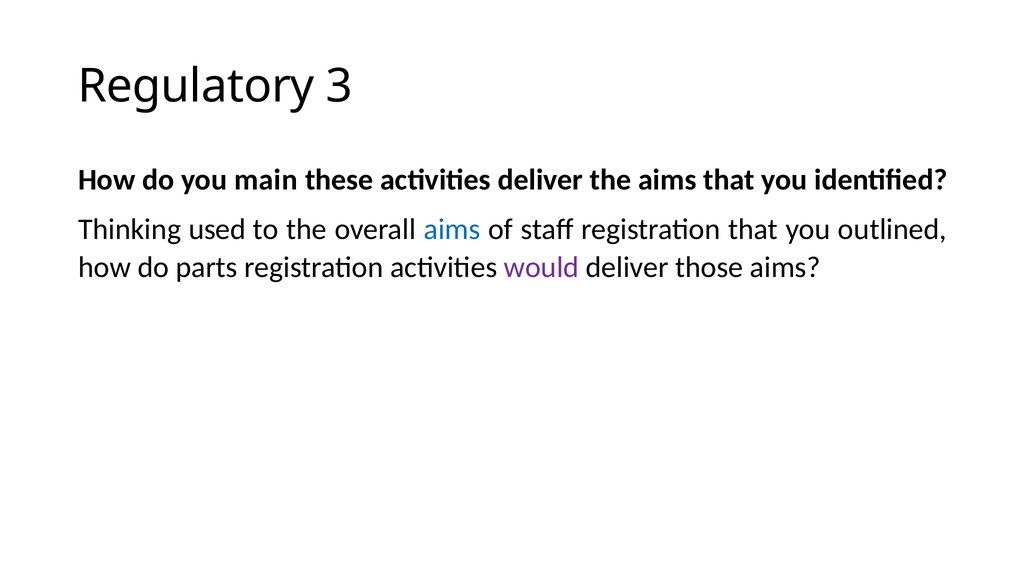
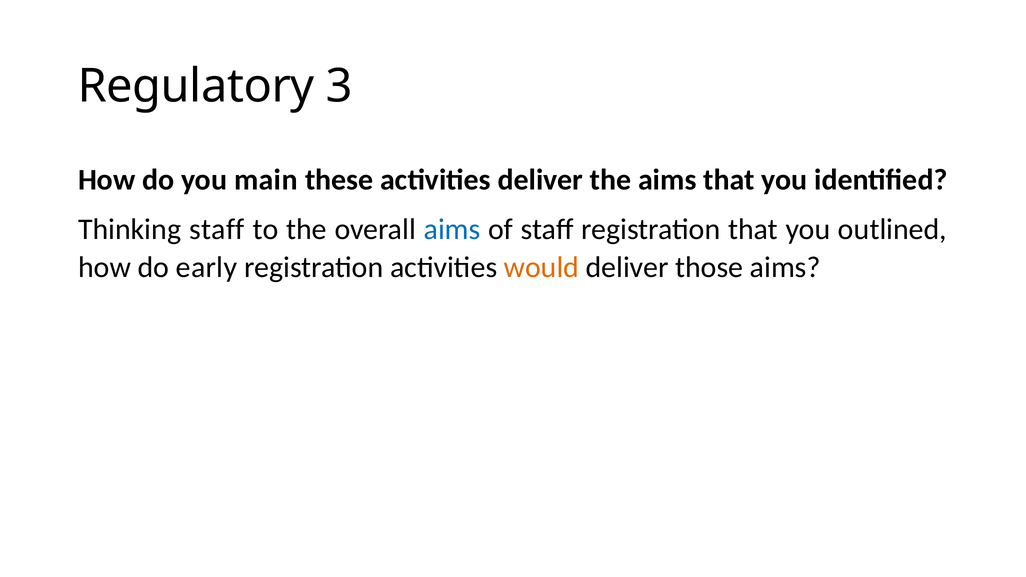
Thinking used: used -> staff
parts: parts -> early
would colour: purple -> orange
